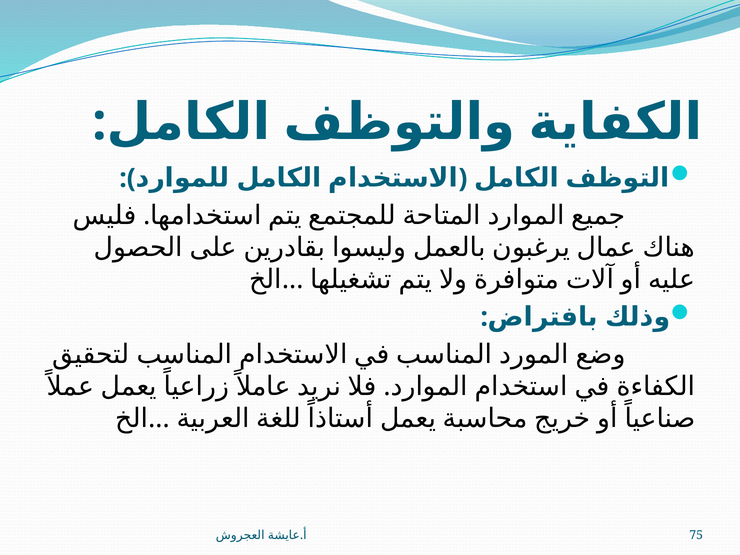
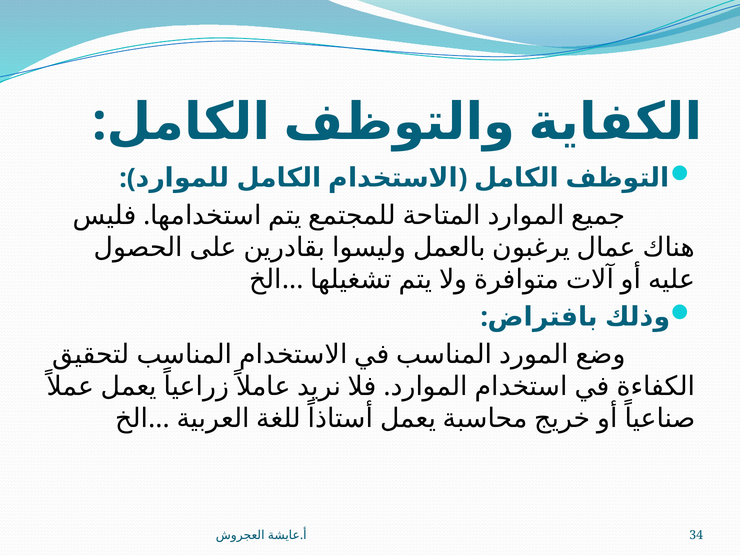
75: 75 -> 34
